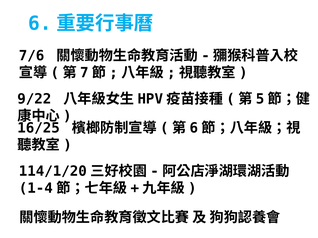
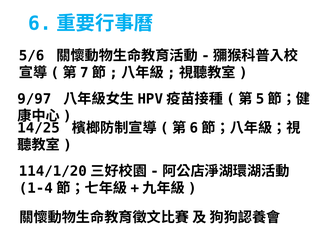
7/6: 7/6 -> 5/6
9/22: 9/22 -> 9/97
16/25: 16/25 -> 14/25
